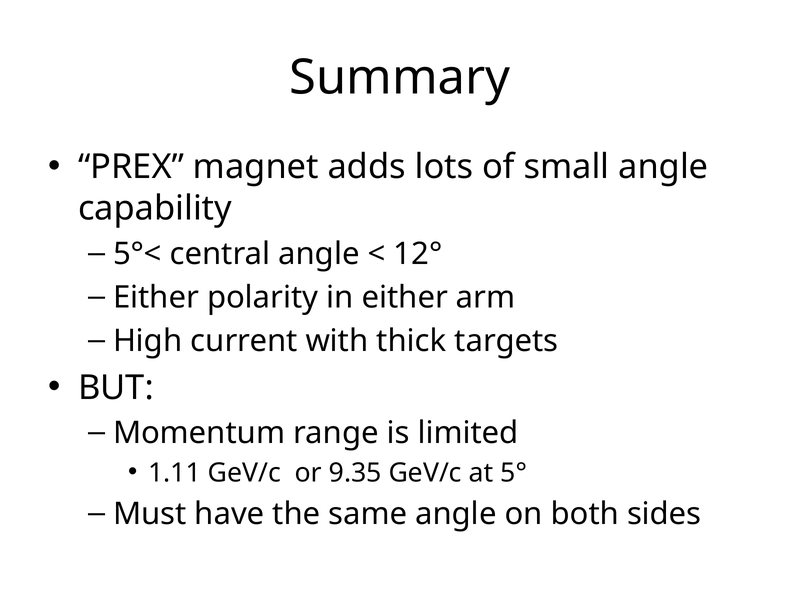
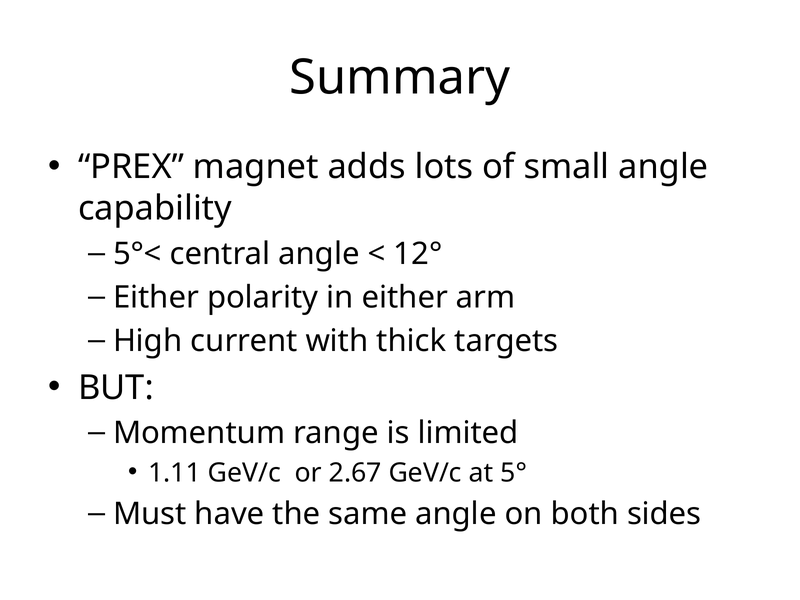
9.35: 9.35 -> 2.67
